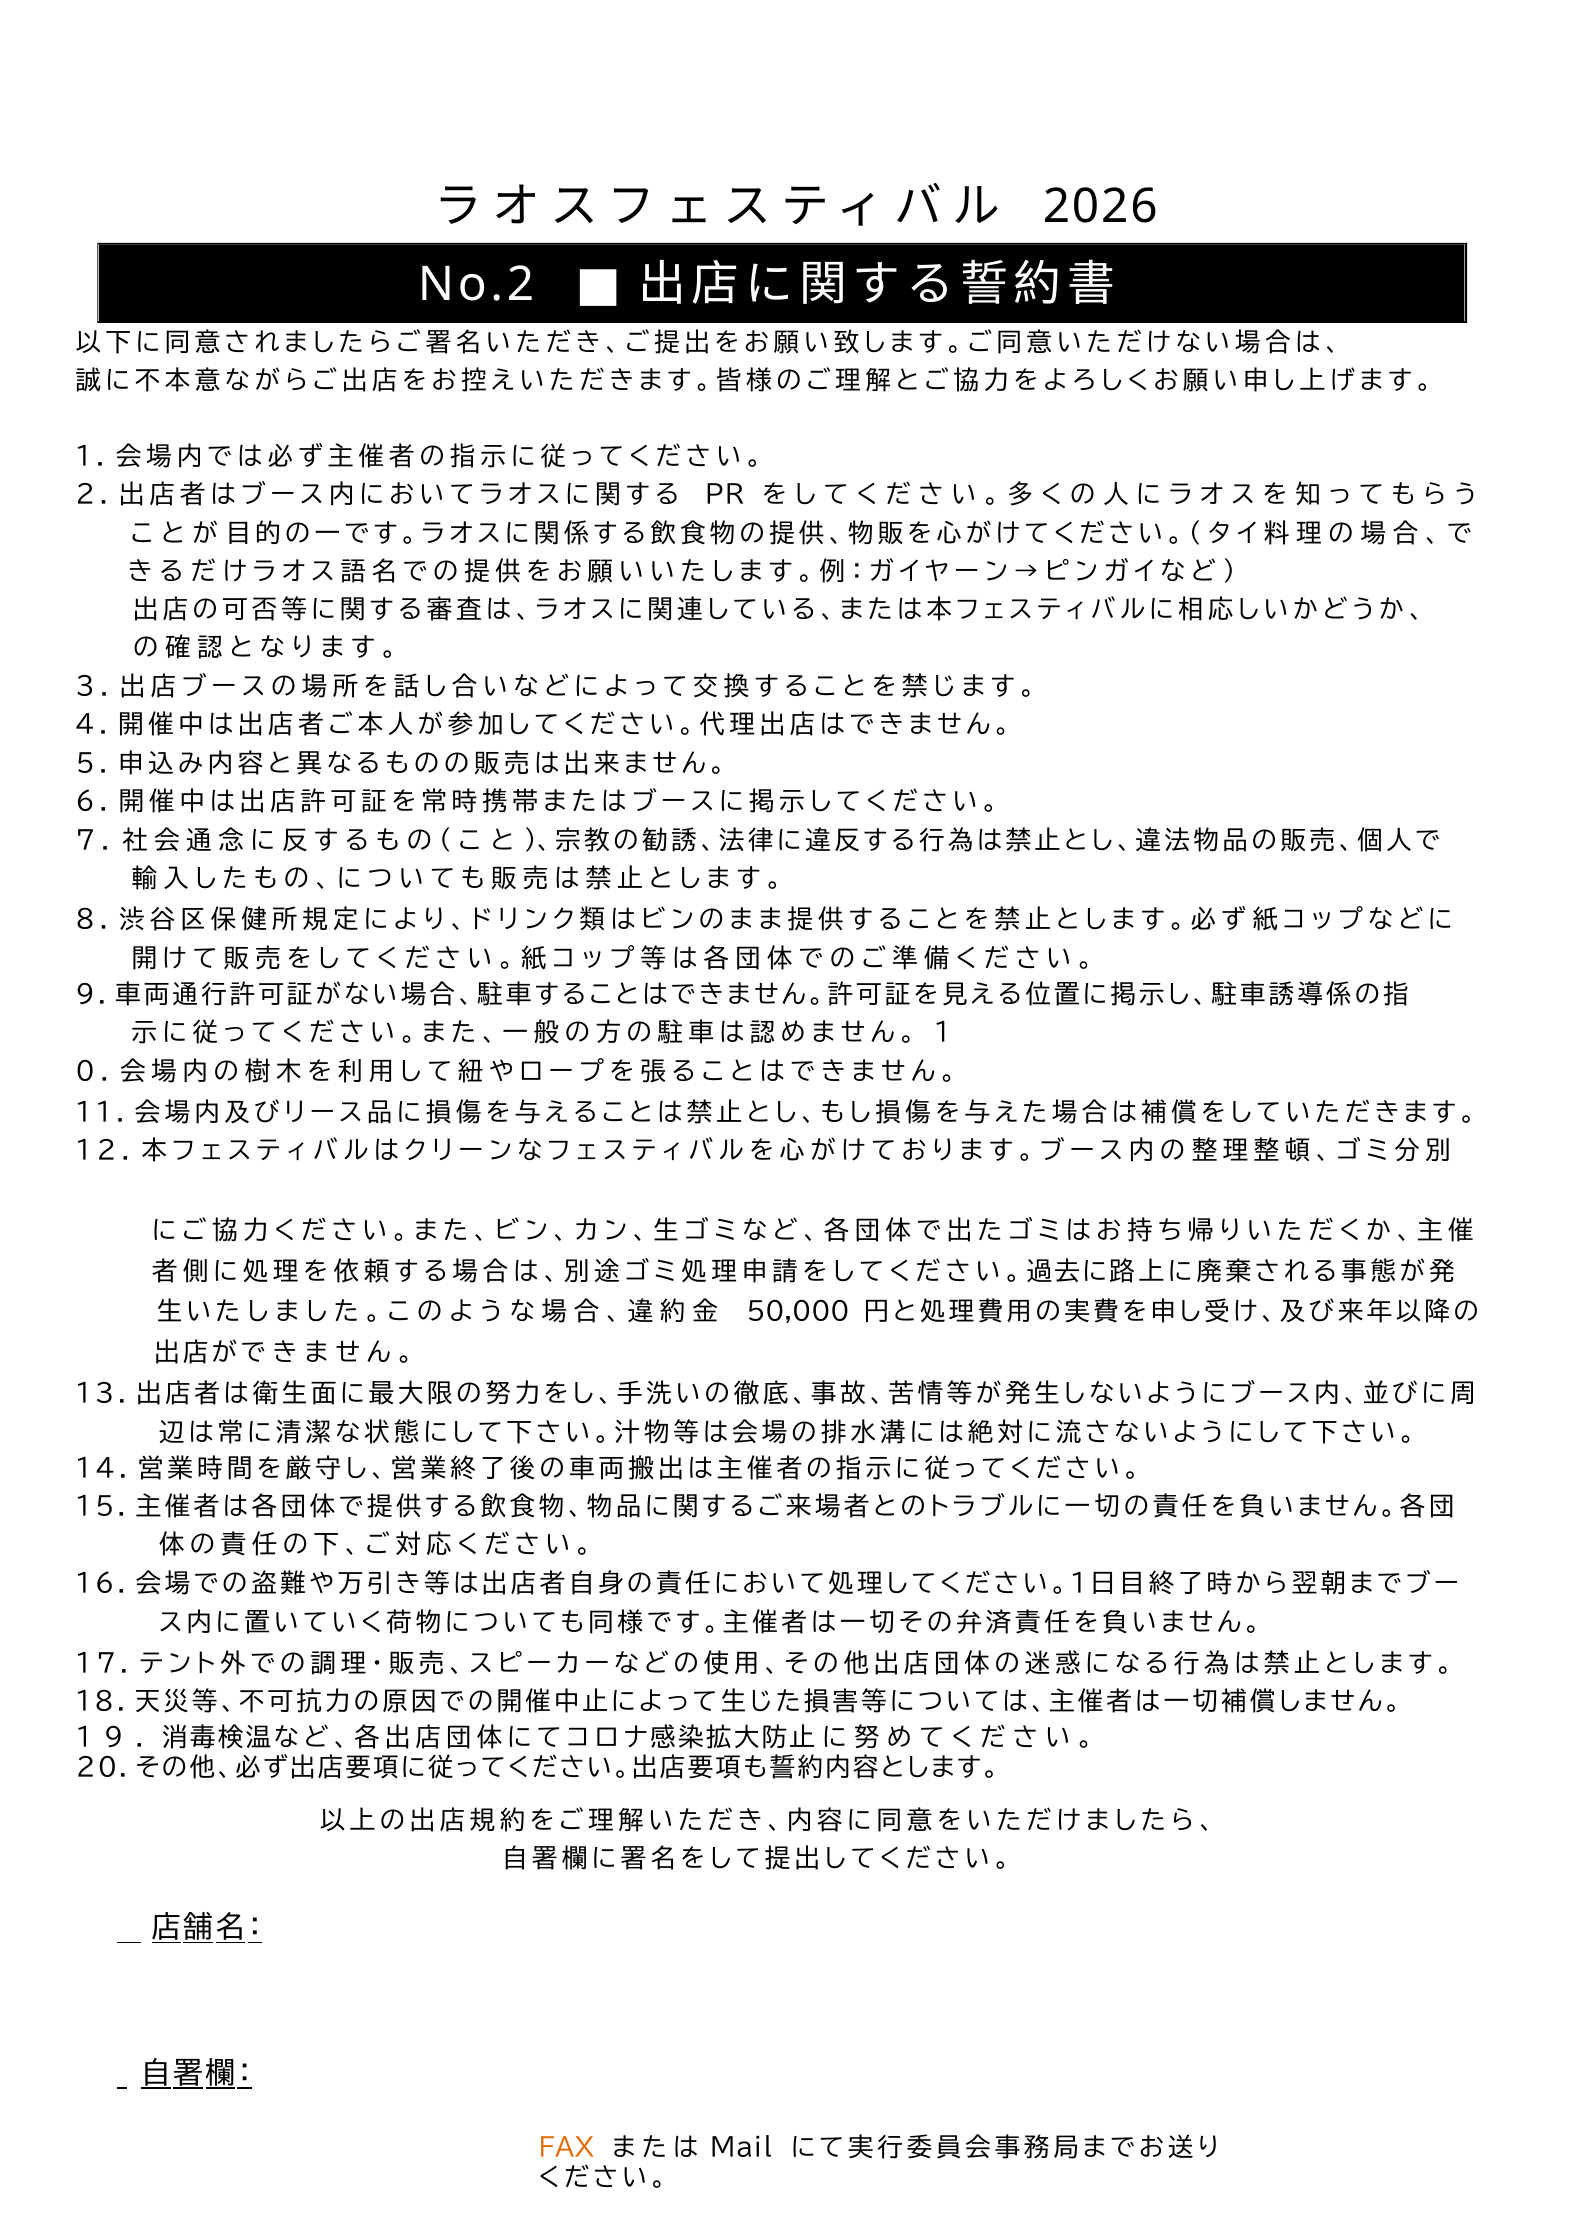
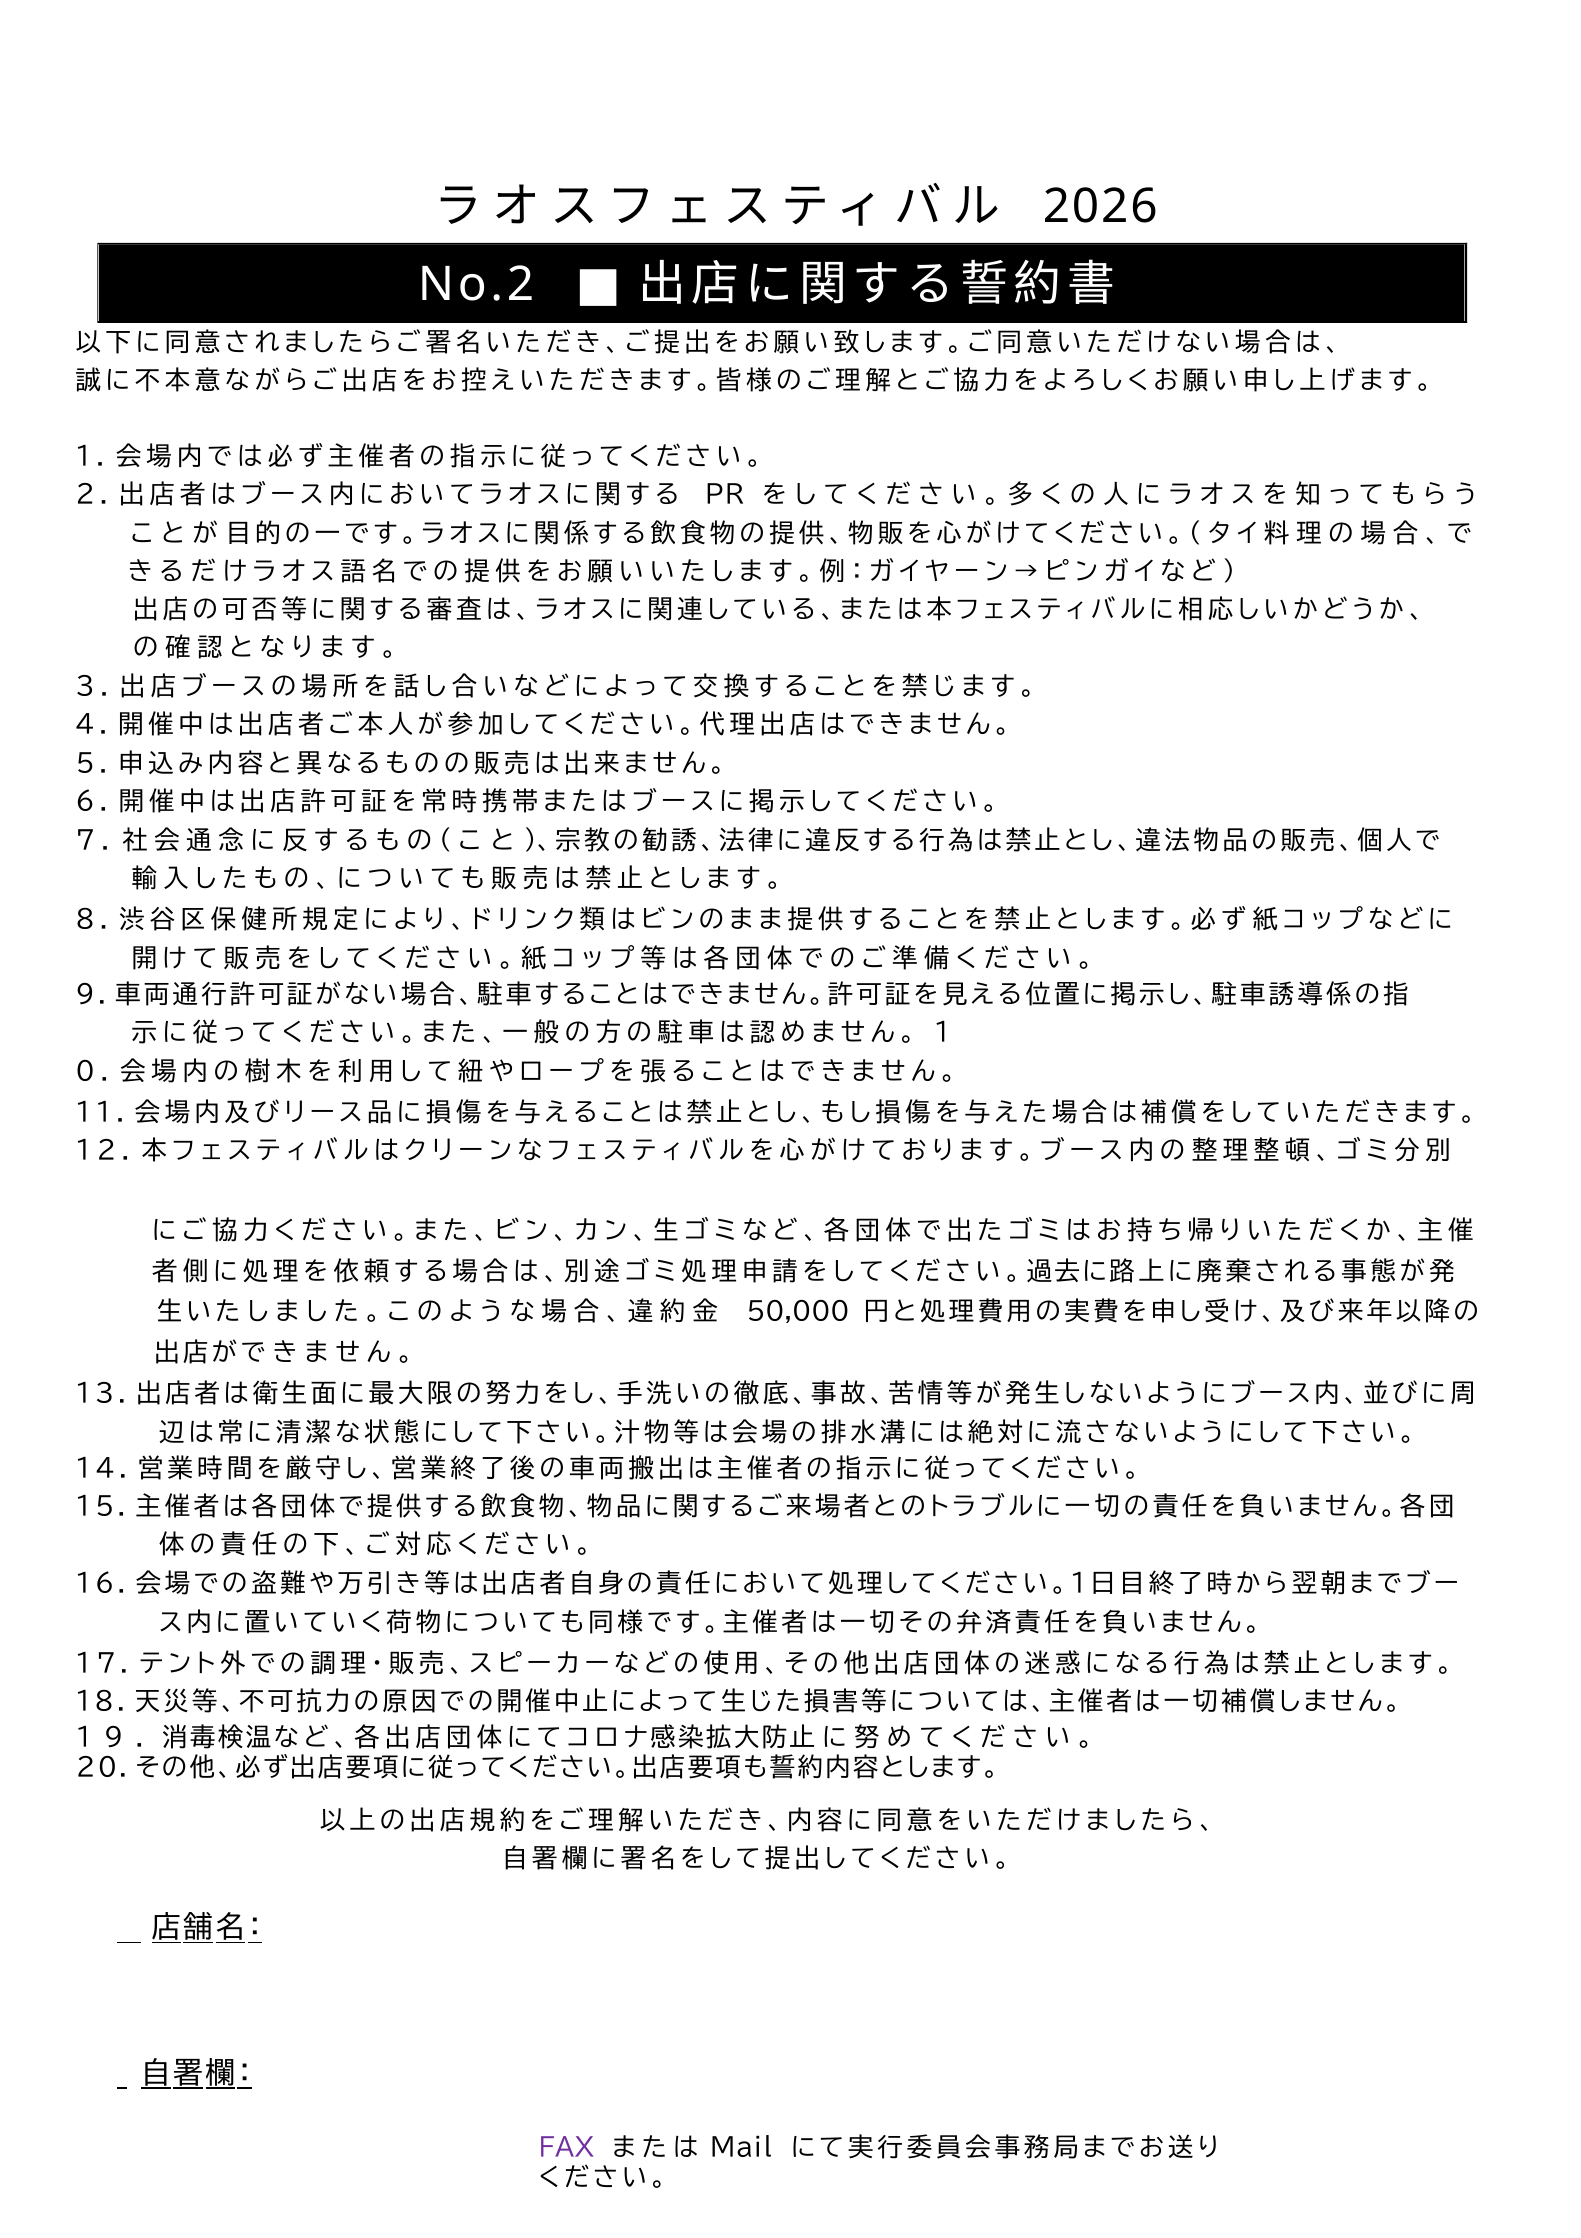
FAX colour: orange -> purple
